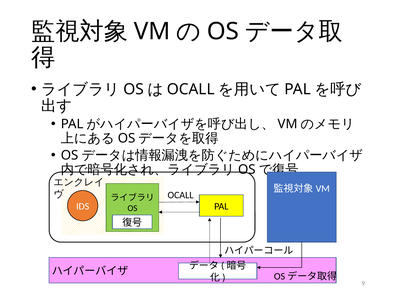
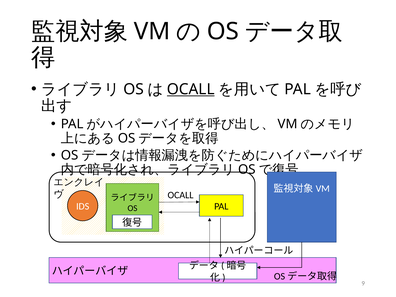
OCALL at (191, 89) underline: none -> present
